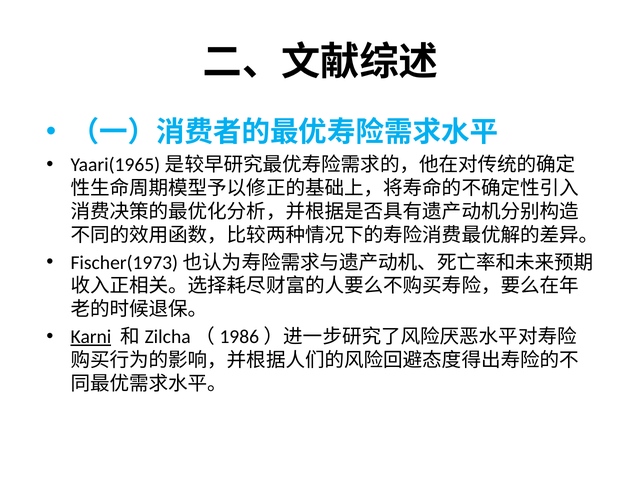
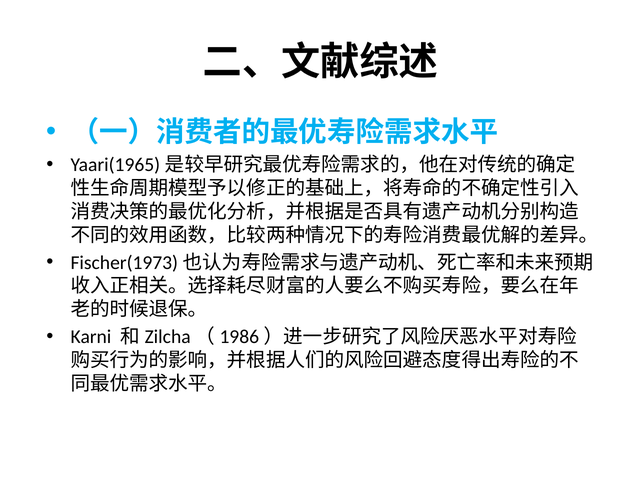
Karni underline: present -> none
